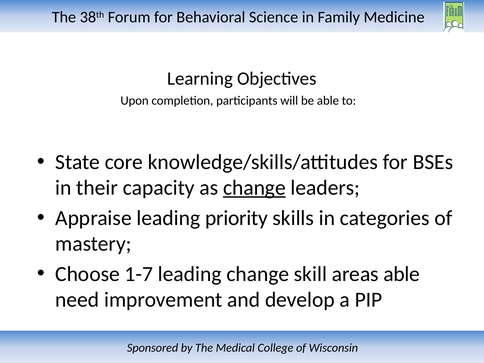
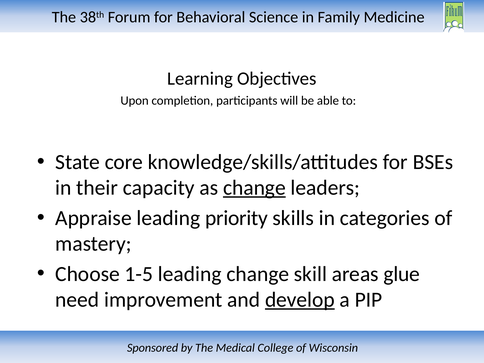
1-7: 1-7 -> 1-5
areas able: able -> glue
develop underline: none -> present
